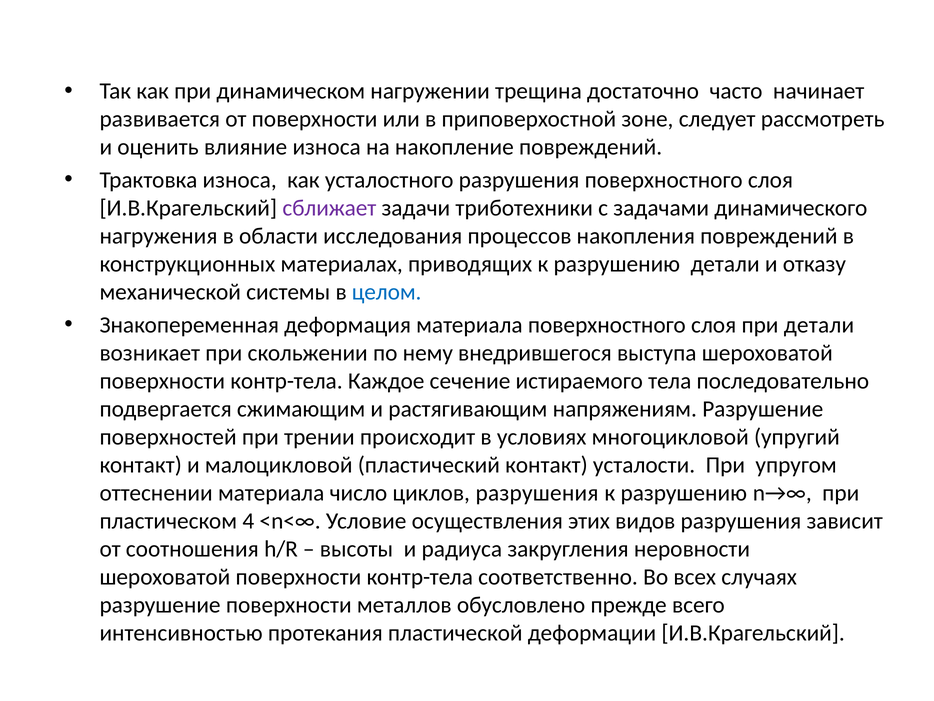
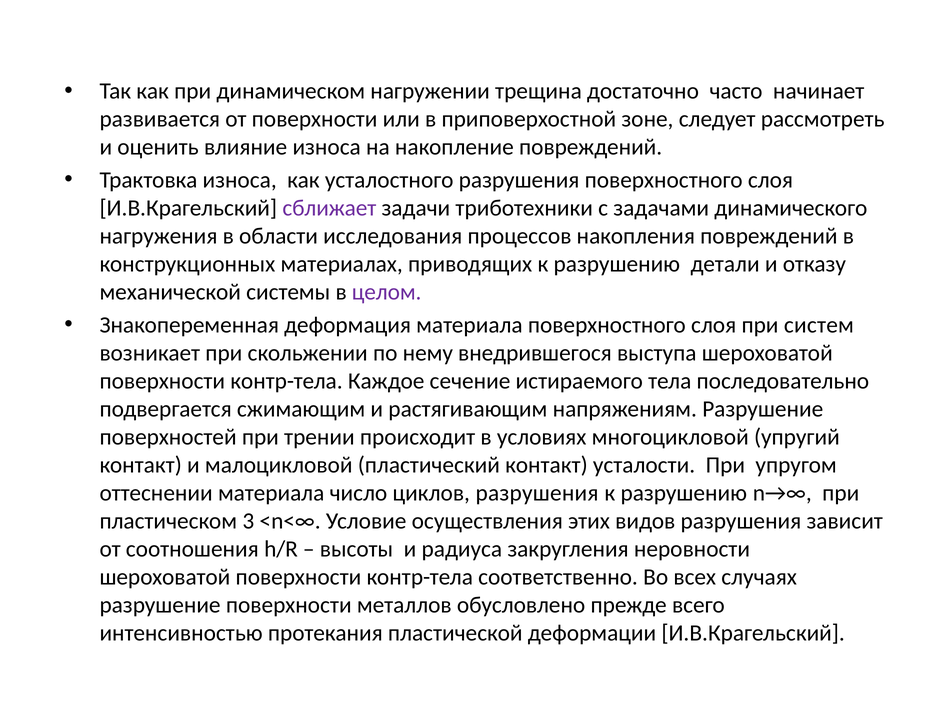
целом colour: blue -> purple
при детали: детали -> систем
4: 4 -> 3
